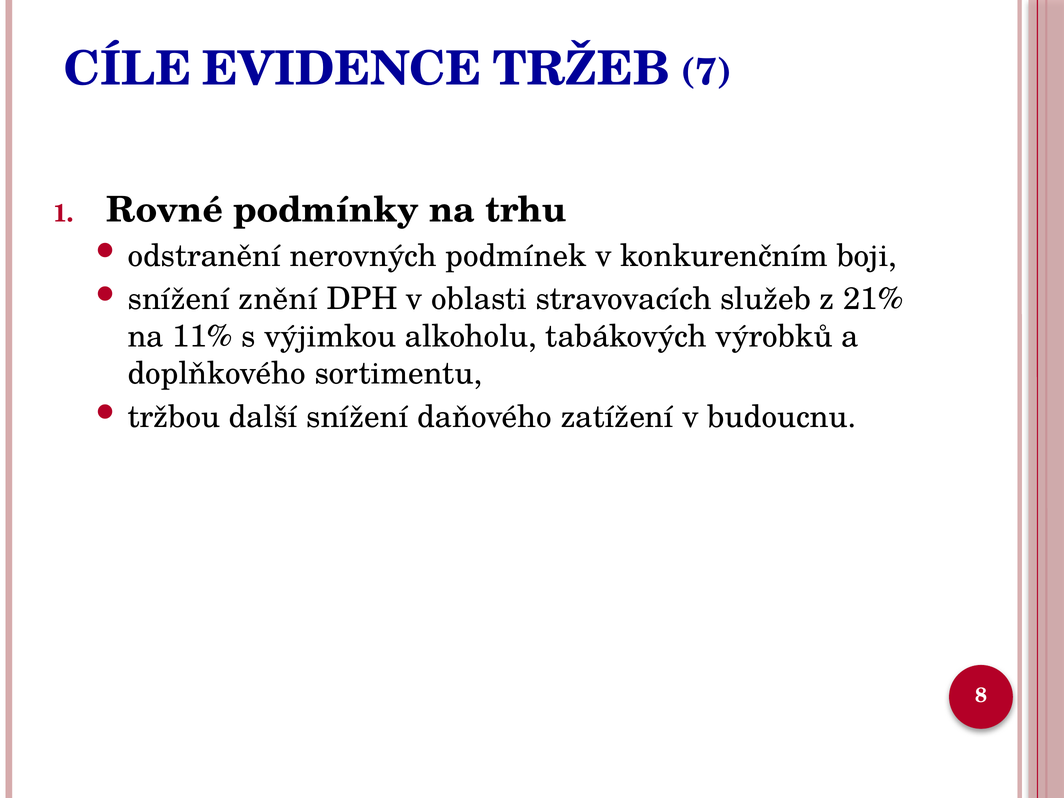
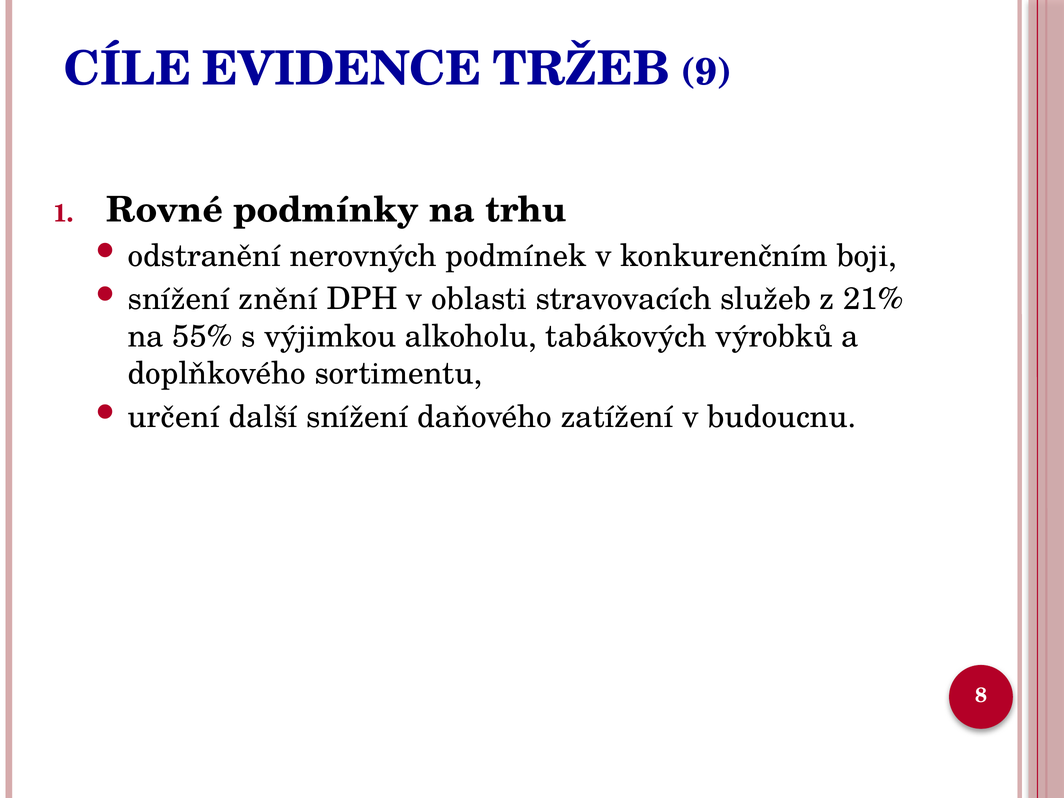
7: 7 -> 9
11%: 11% -> 55%
tržbou: tržbou -> určení
